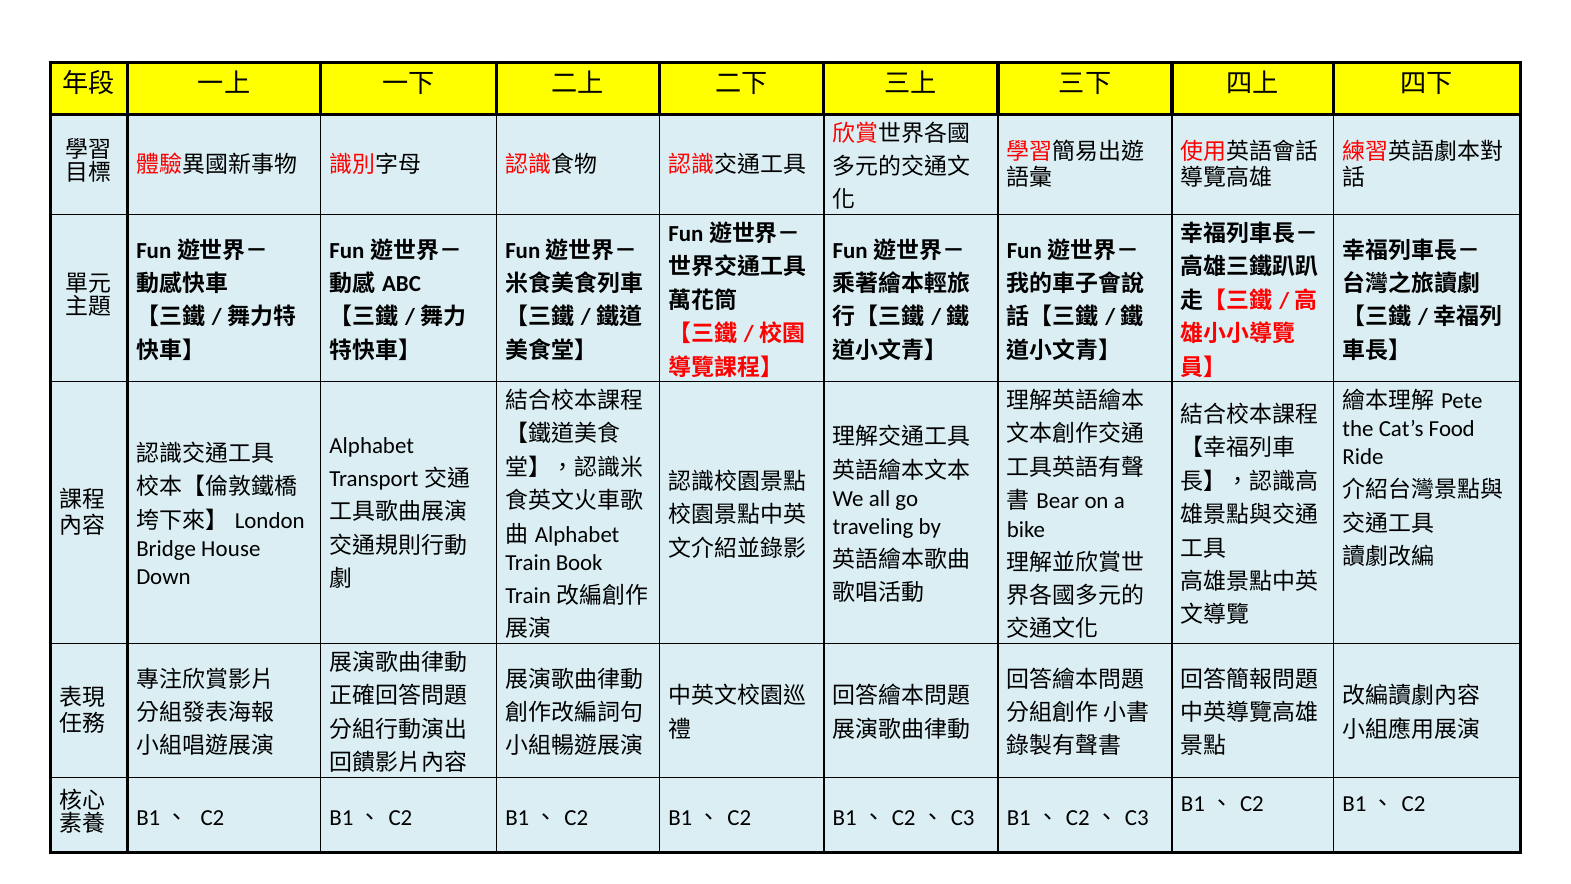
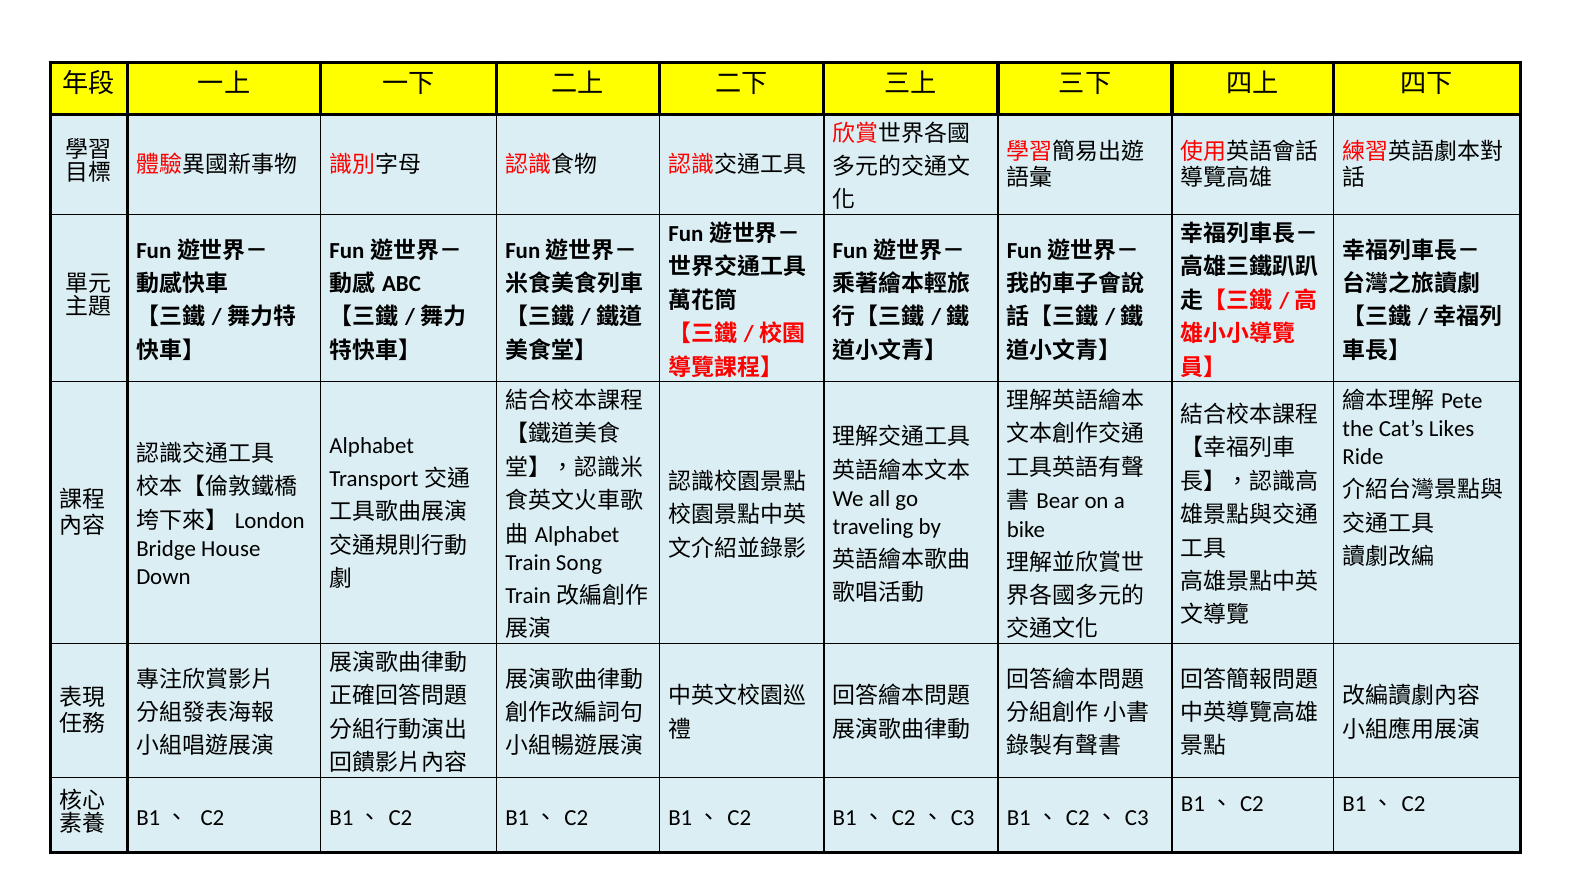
Food: Food -> Likes
Book: Book -> Song
